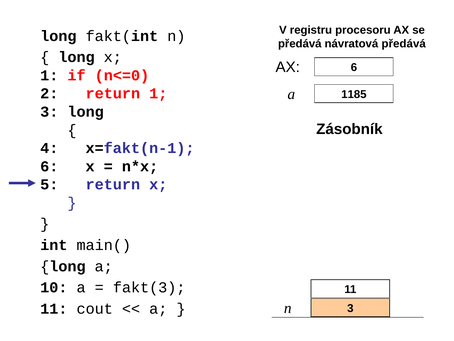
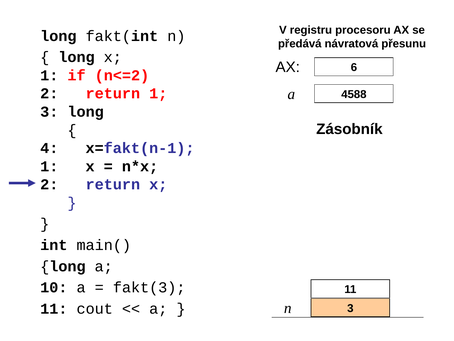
návratová předává: předává -> přesunu
n<=0: n<=0 -> n<=2
1185: 1185 -> 4588
6 at (49, 166): 6 -> 1
5 at (49, 184): 5 -> 2
